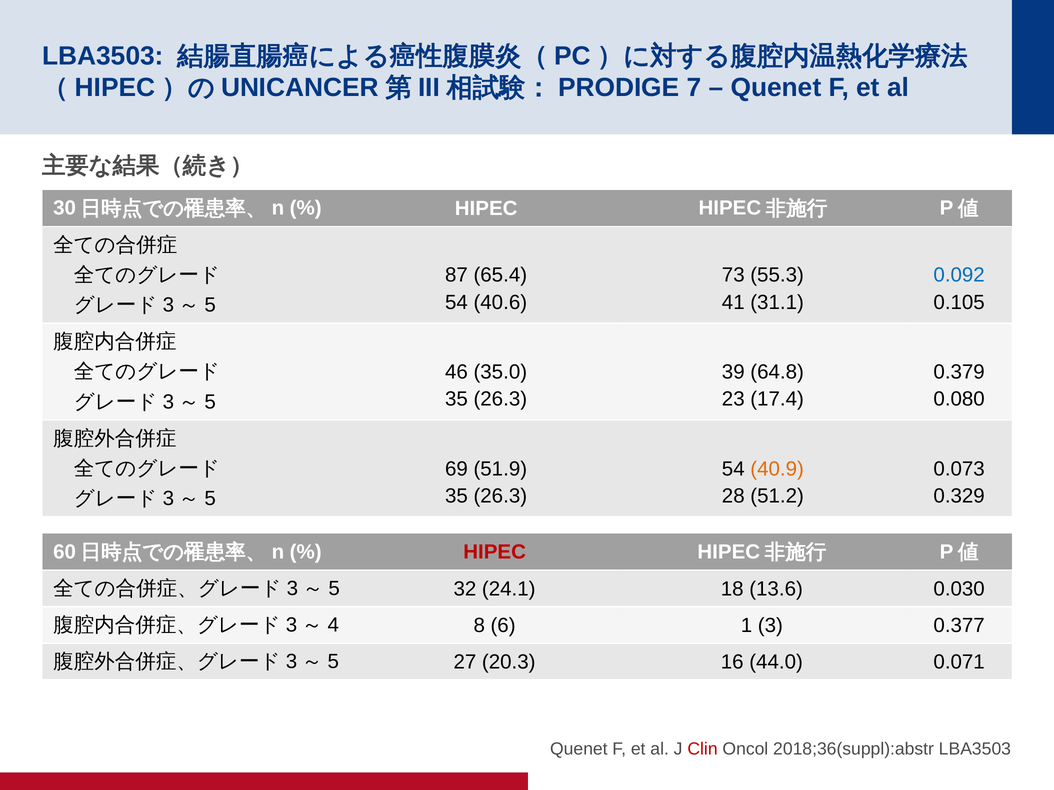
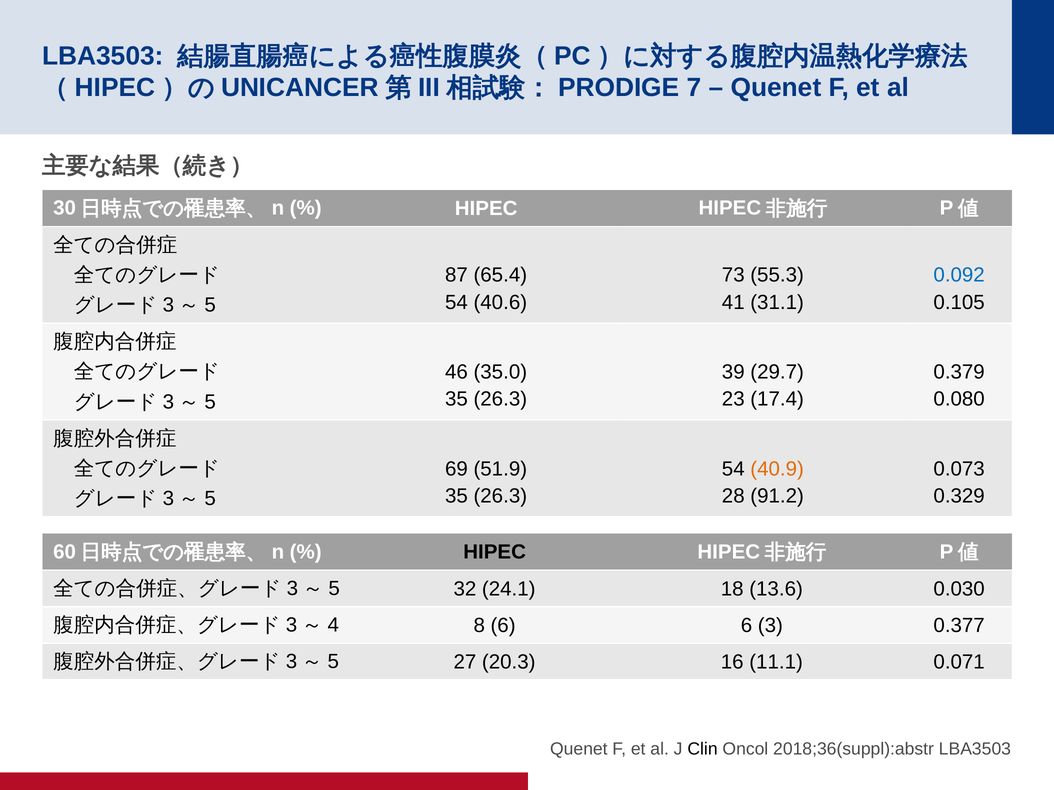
64.8: 64.8 -> 29.7
51.2: 51.2 -> 91.2
HIPEC at (495, 553) colour: red -> black
6 1: 1 -> 6
44.0: 44.0 -> 11.1
Clin colour: red -> black
